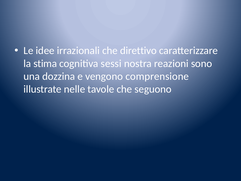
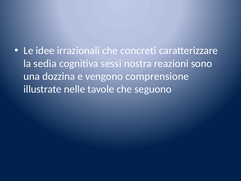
direttivo: direttivo -> concreti
stima: stima -> sedia
